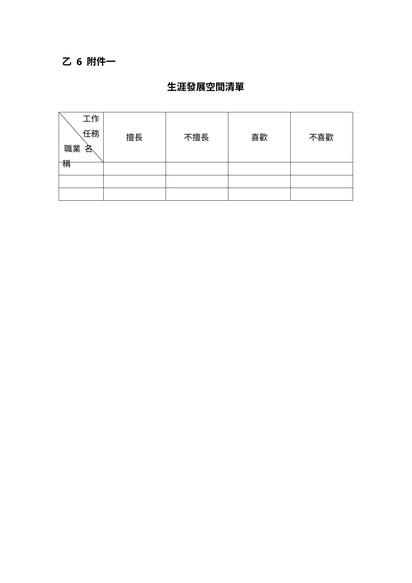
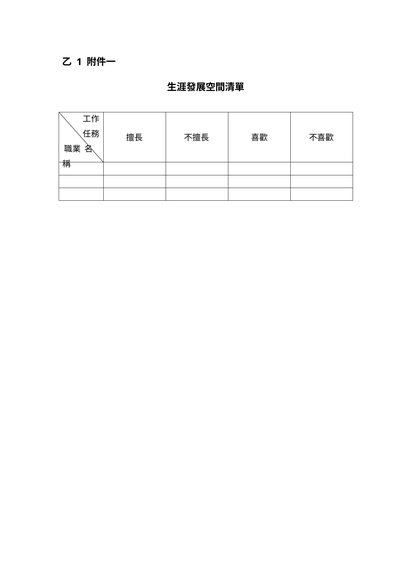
6: 6 -> 1
